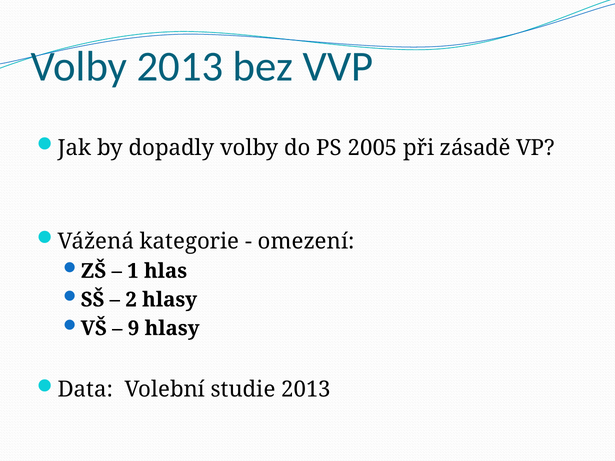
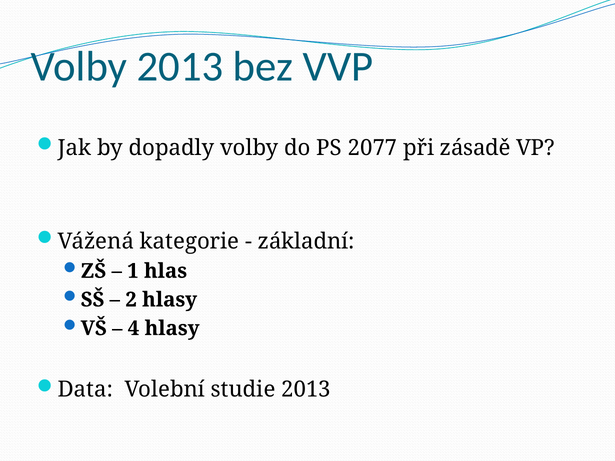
2005: 2005 -> 2077
omezení: omezení -> základní
9: 9 -> 4
